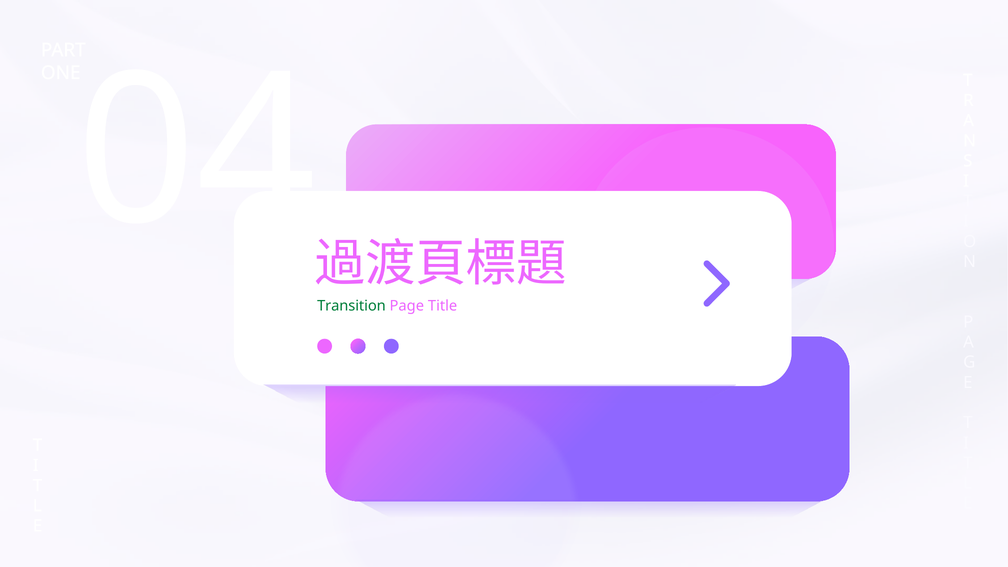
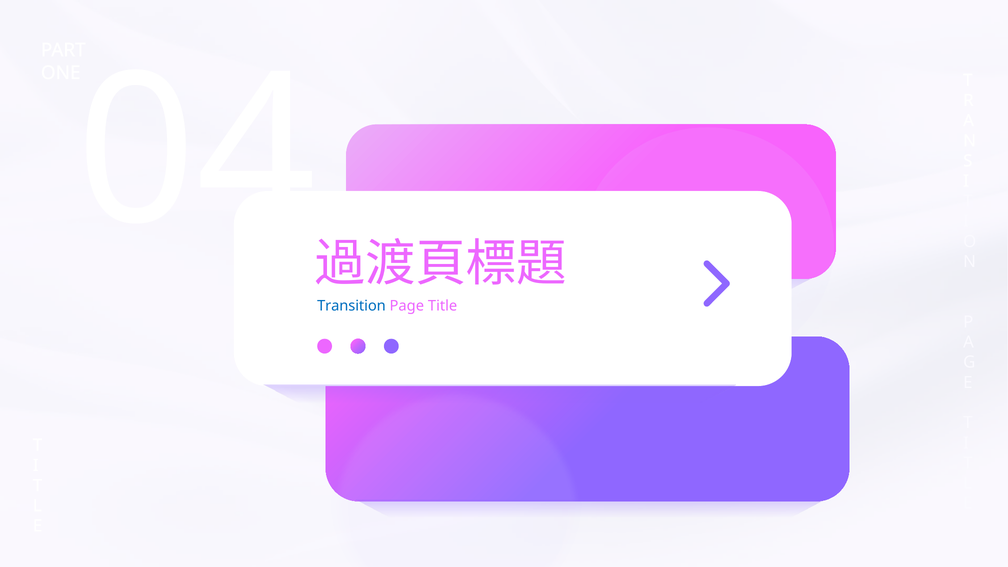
Transition colour: green -> blue
